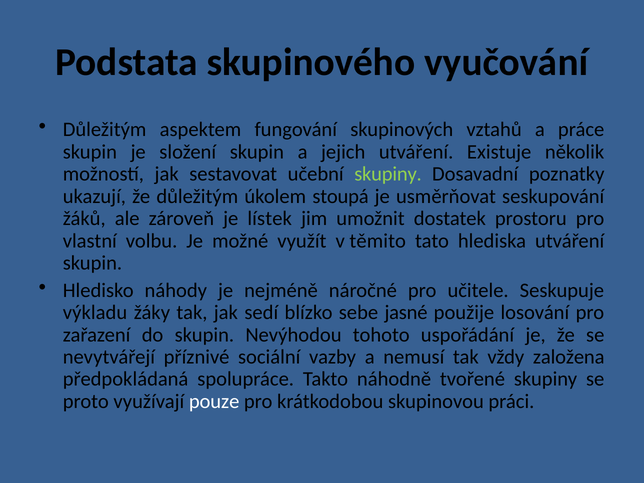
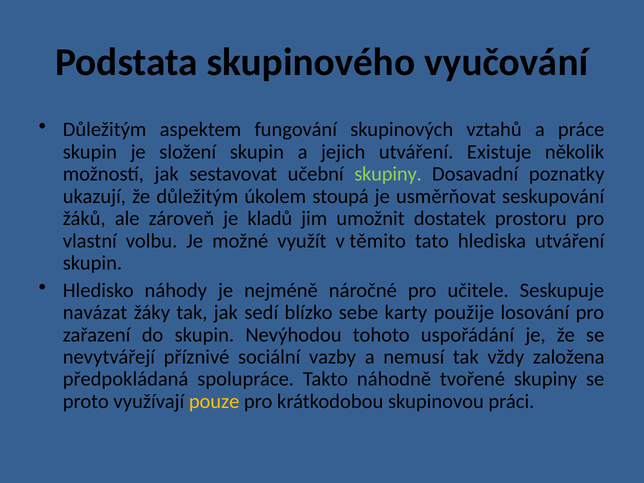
lístek: lístek -> kladů
výkladu: výkladu -> navázat
jasné: jasné -> karty
pouze colour: white -> yellow
